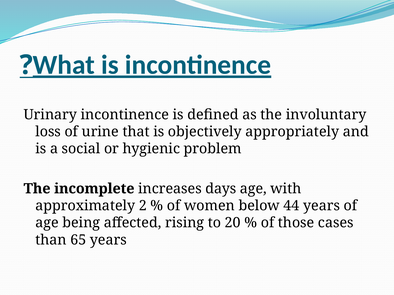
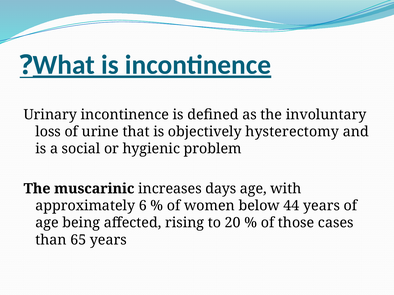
appropriately: appropriately -> hysterectomy
incomplete: incomplete -> muscarinic
2: 2 -> 6
